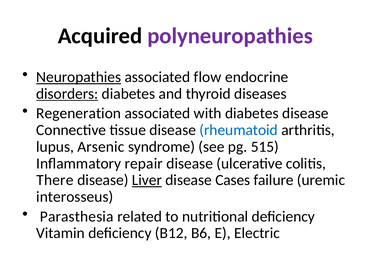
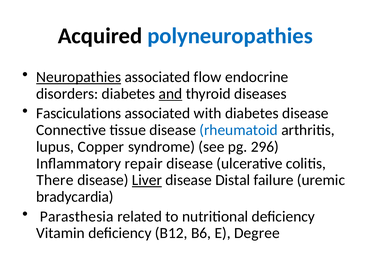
polyneuropathies colour: purple -> blue
disorders underline: present -> none
and underline: none -> present
Regeneration: Regeneration -> Fasciculations
Arsenic: Arsenic -> Copper
515: 515 -> 296
Cases: Cases -> Distal
interosseus: interosseus -> bradycardia
Electric: Electric -> Degree
